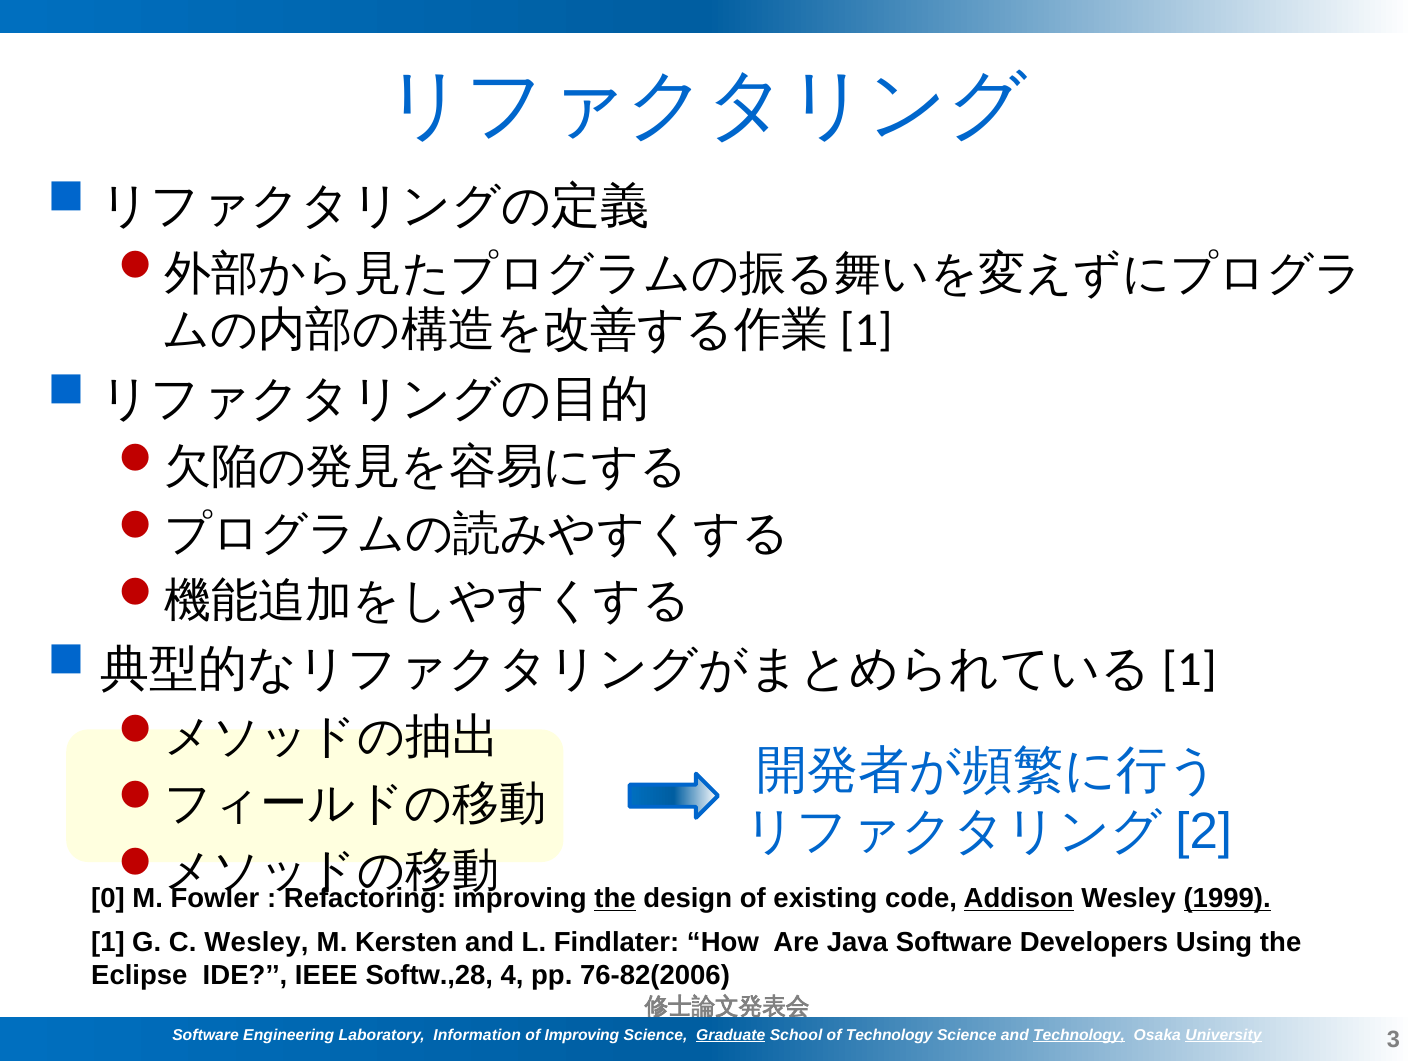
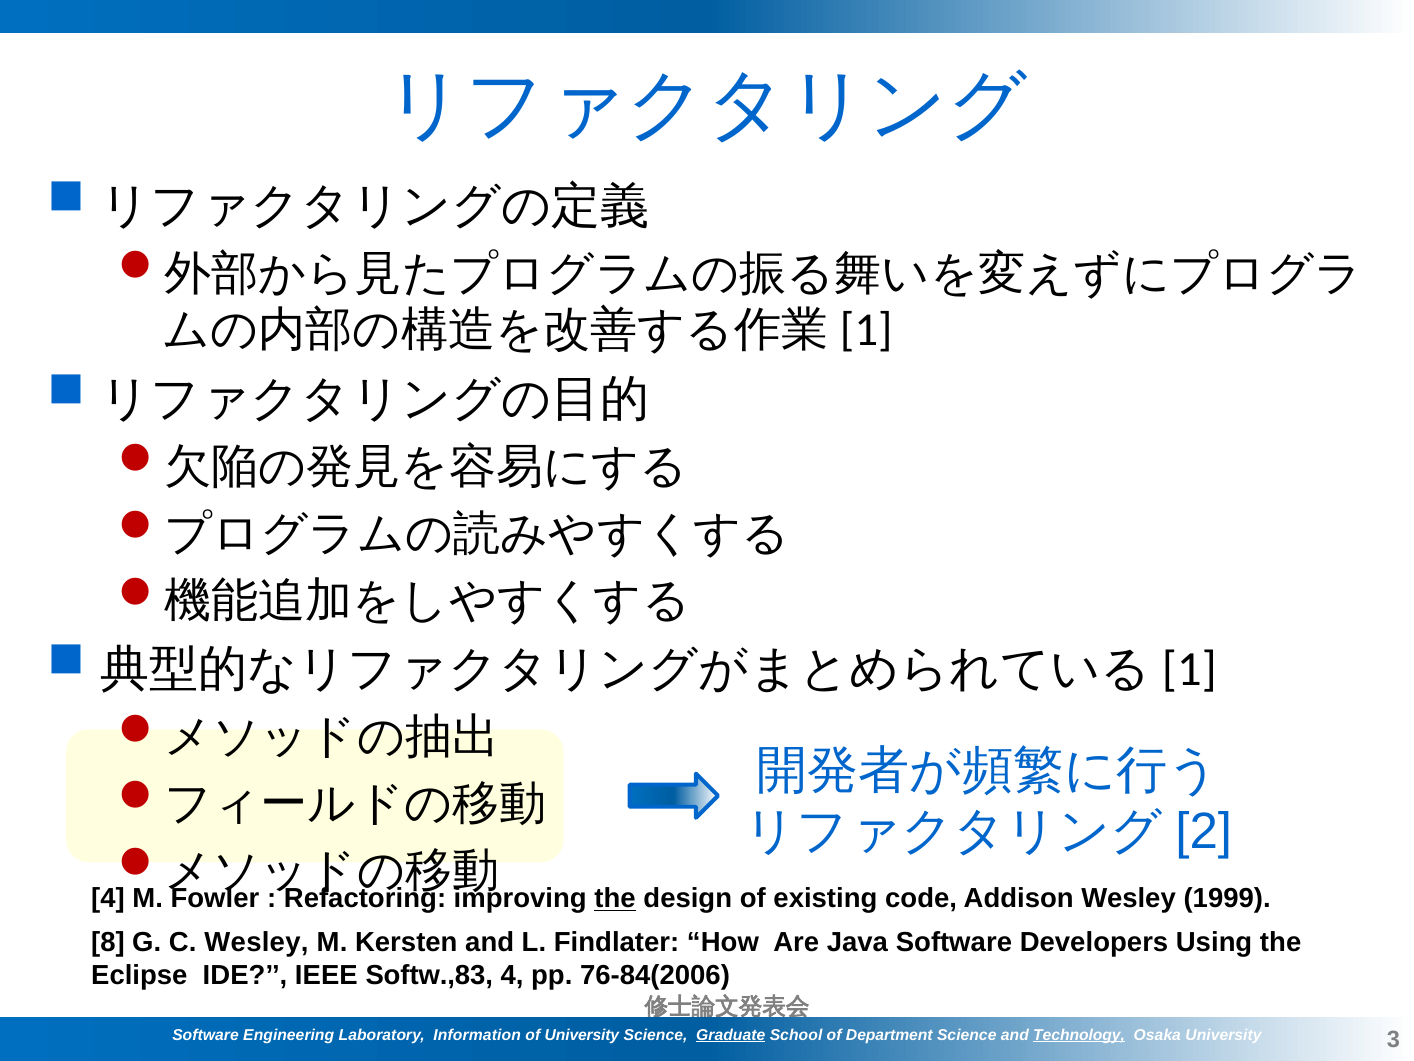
0 at (108, 898): 0 -> 4
Addison underline: present -> none
1999 underline: present -> none
1: 1 -> 8
Softw.,28: Softw.,28 -> Softw.,83
76-82(2006: 76-82(2006 -> 76-84(2006
of Improving: Improving -> University
of Technology: Technology -> Department
University at (1223, 1035) underline: present -> none
